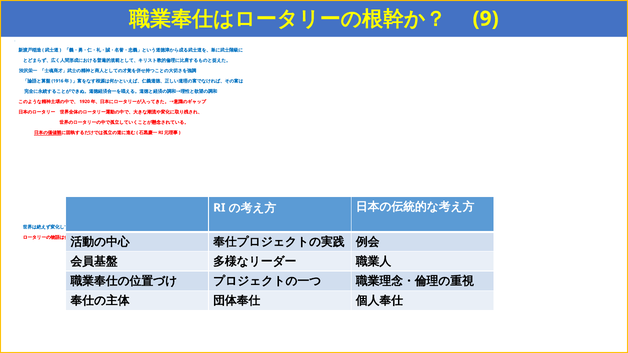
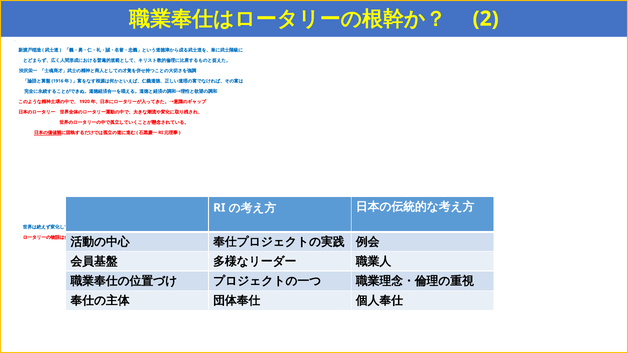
9: 9 -> 2
